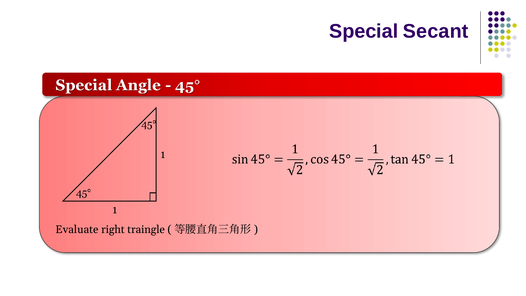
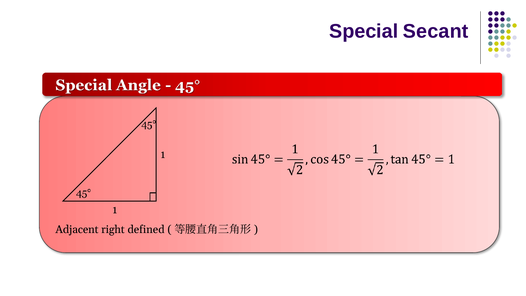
Evaluate: Evaluate -> Adjacent
traingle: traingle -> defined
